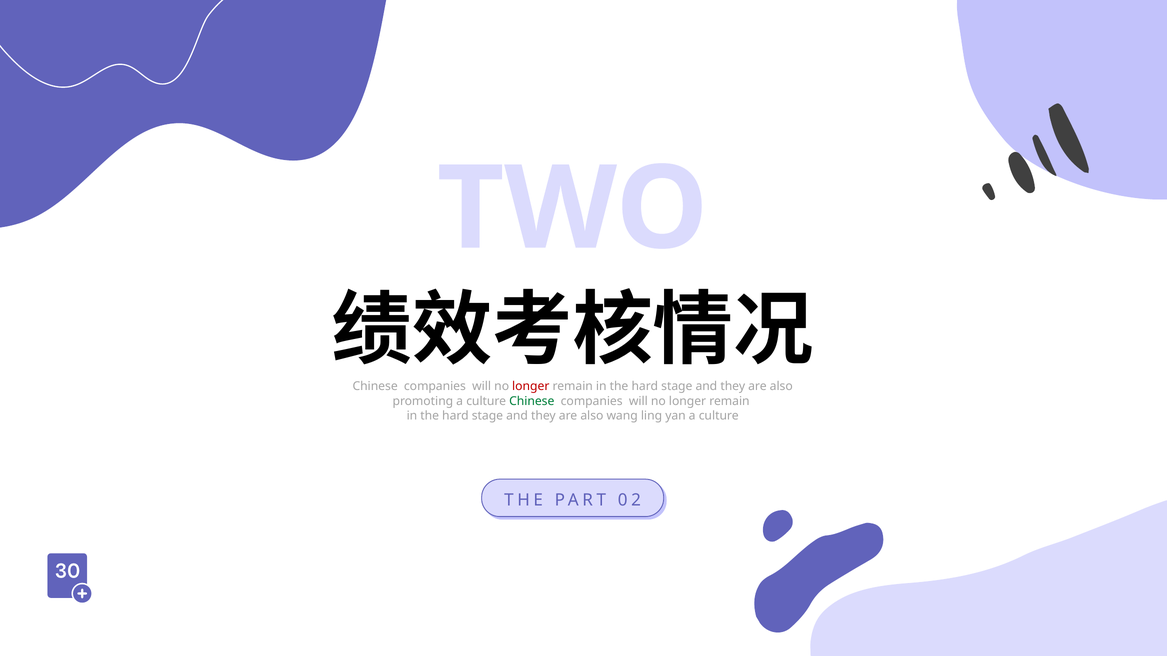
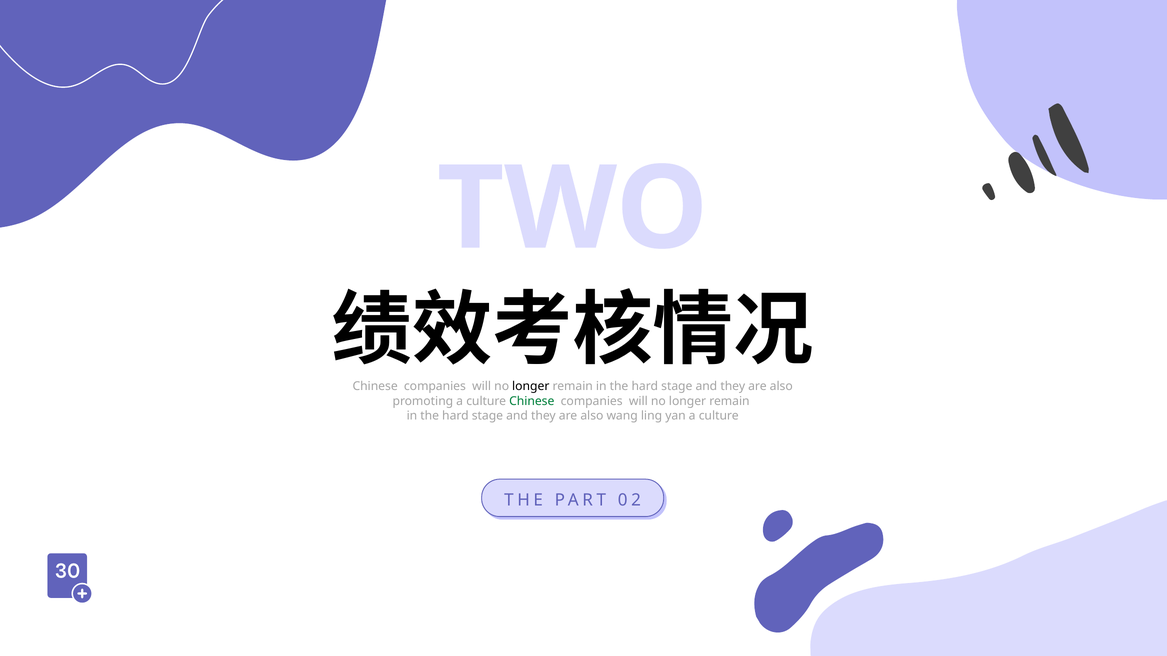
longer at (531, 387) colour: red -> black
